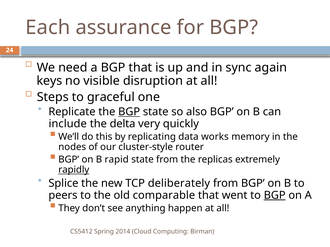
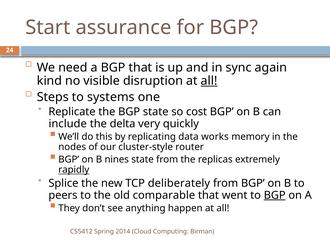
Each: Each -> Start
keys: keys -> kind
all at (209, 81) underline: none -> present
graceful: graceful -> systems
BGP at (129, 112) underline: present -> none
also: also -> cost
rapid: rapid -> nines
